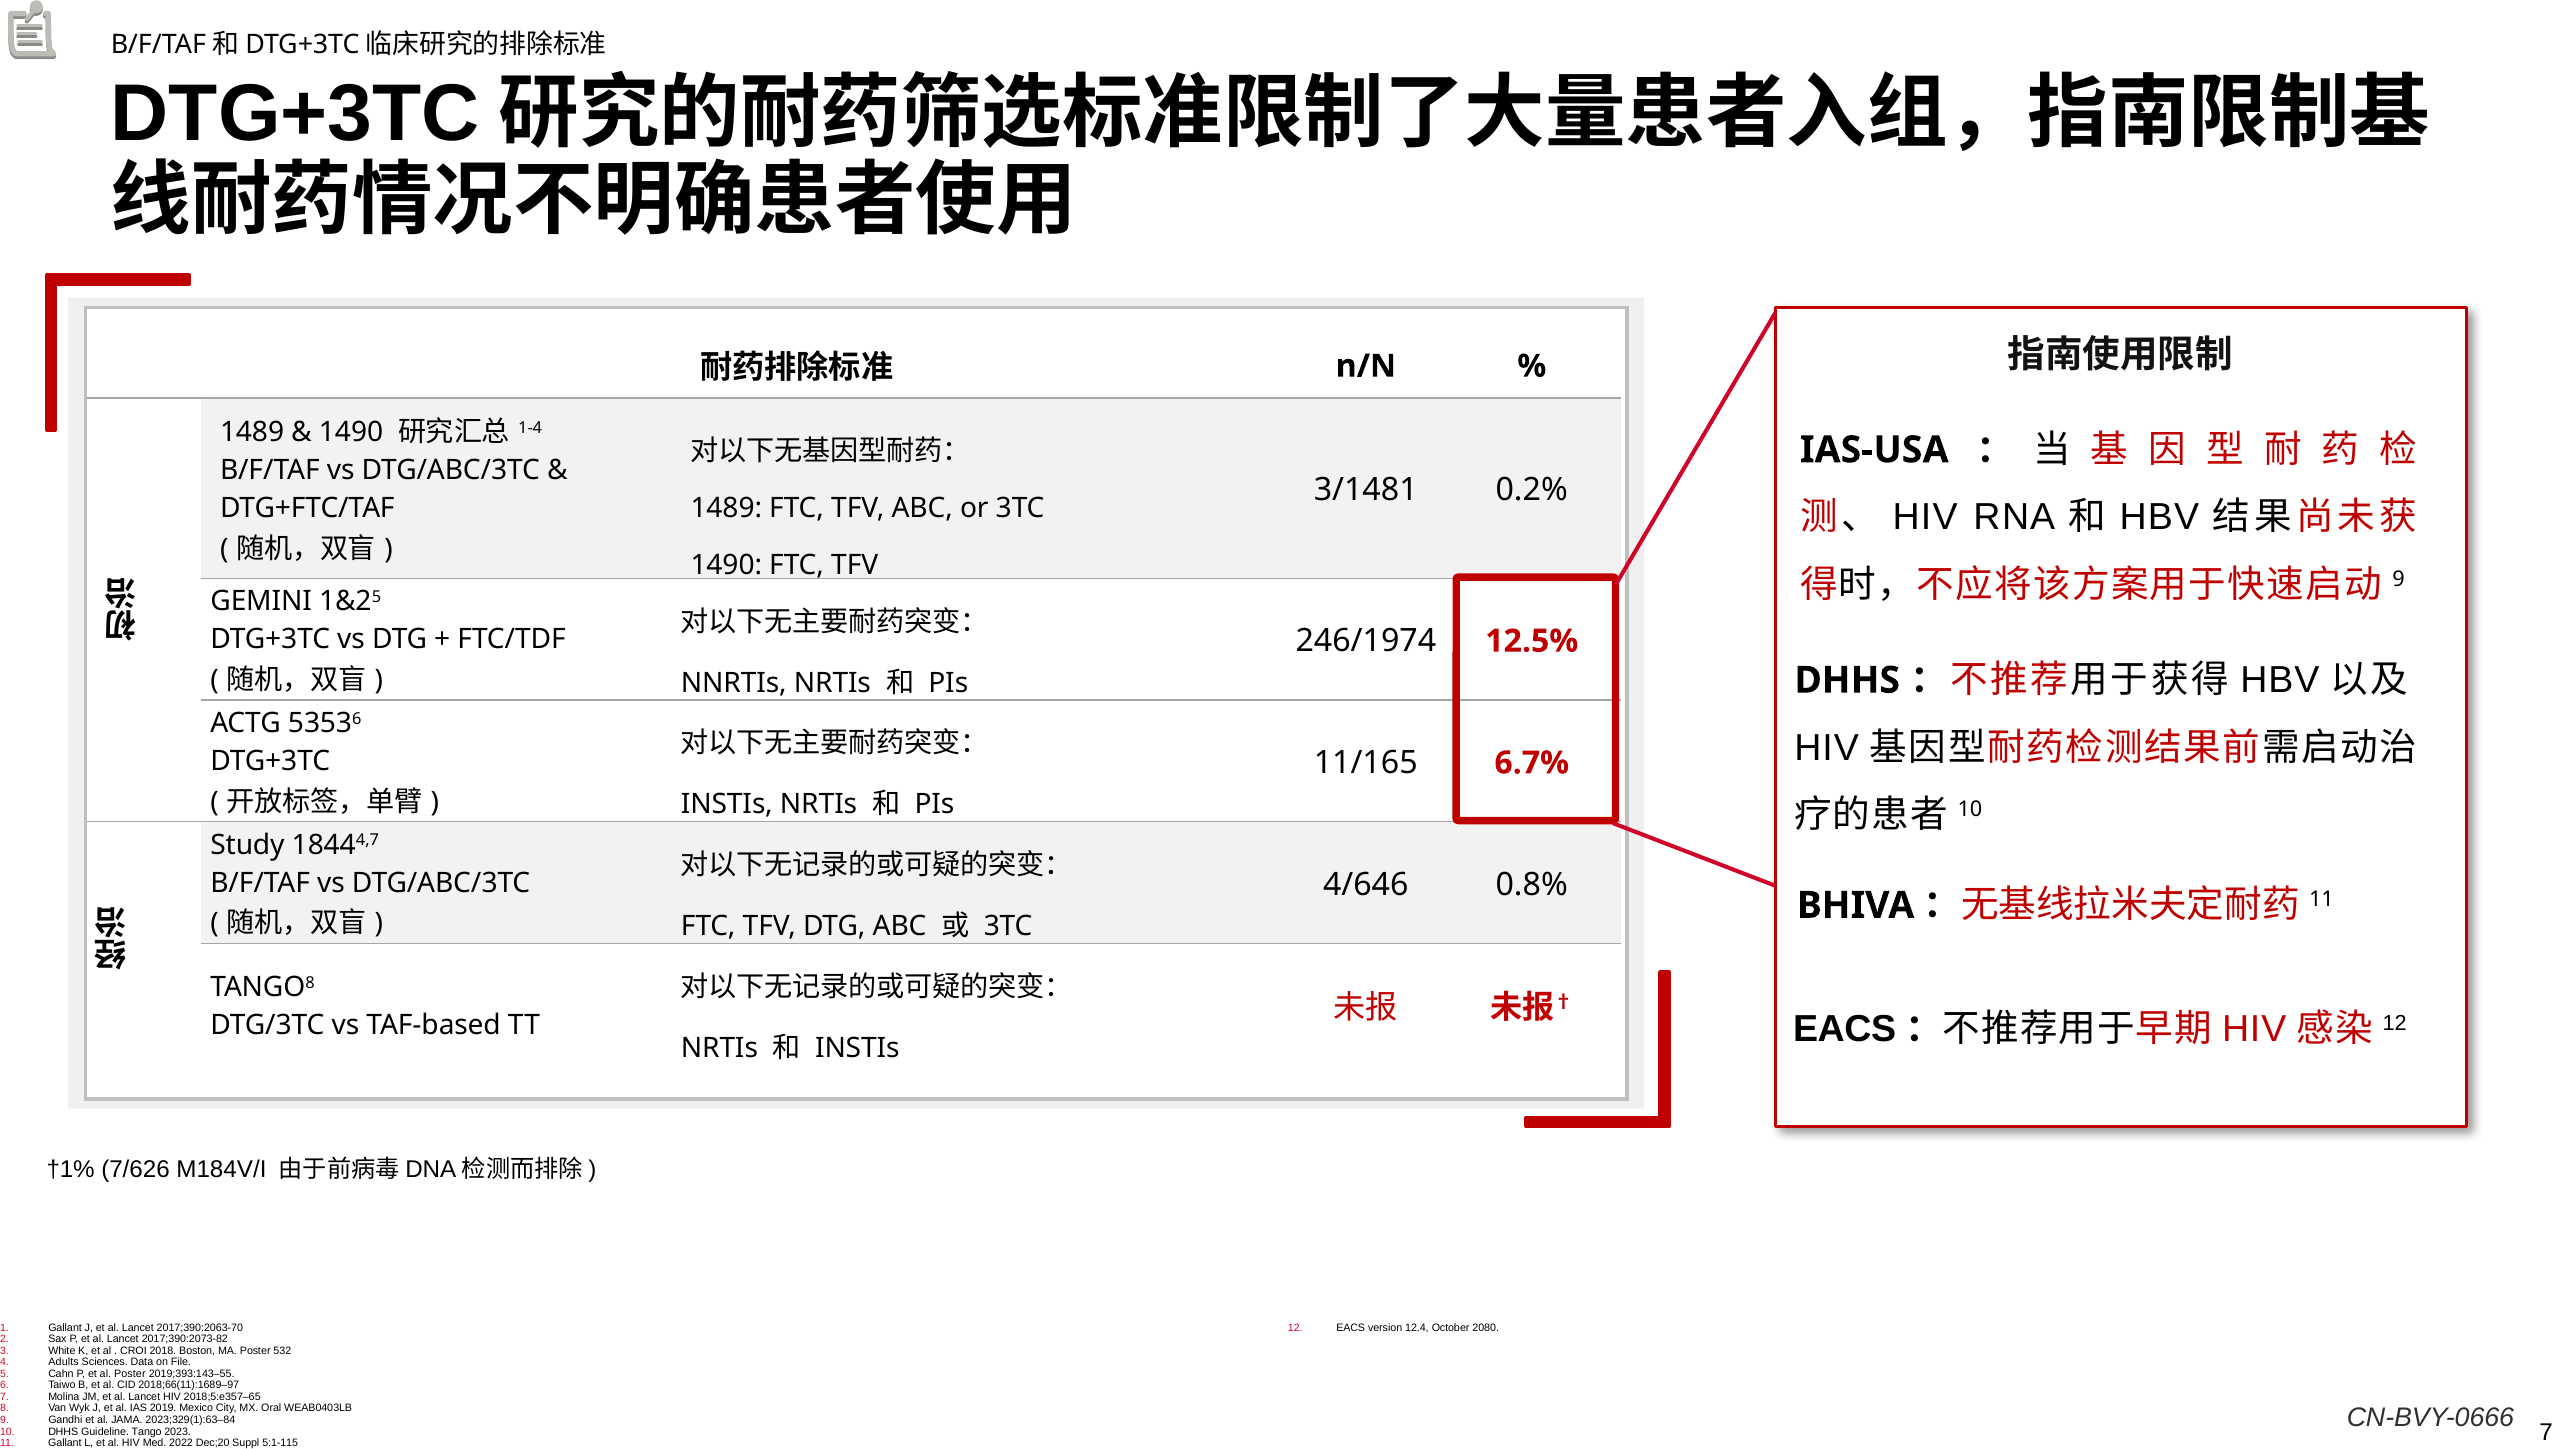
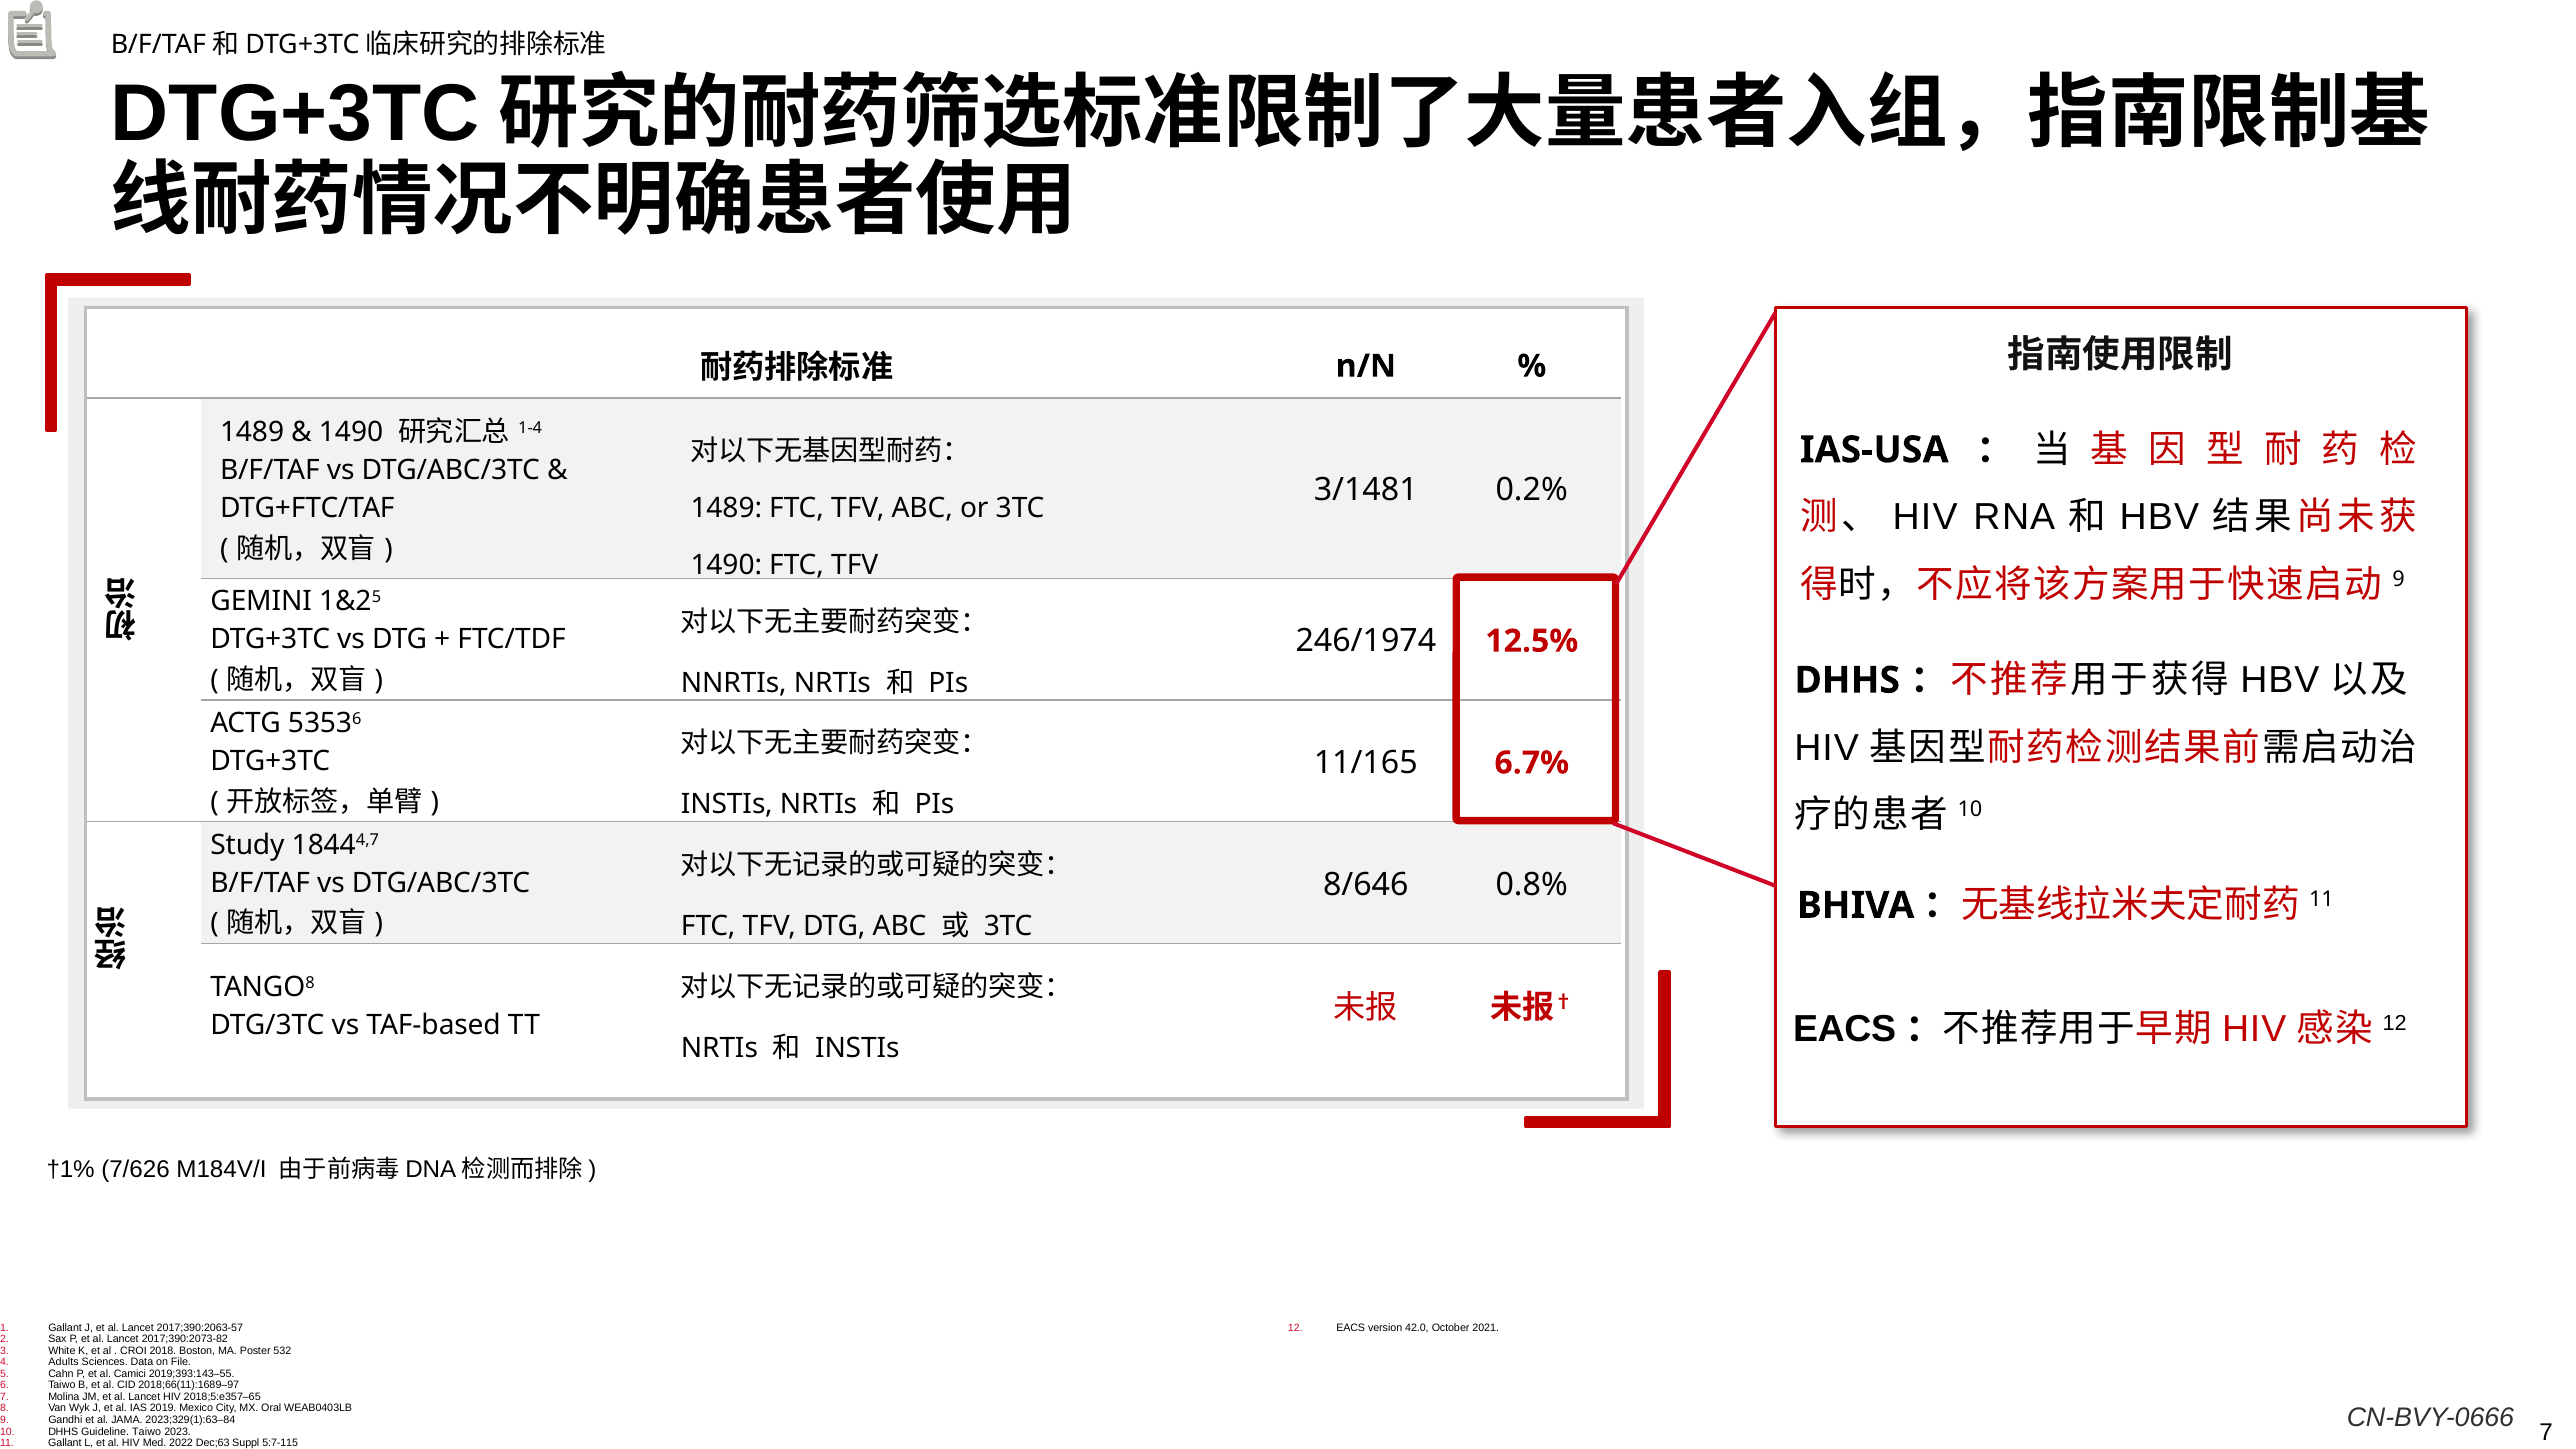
4/646: 4/646 -> 8/646
2017;390:2063-70: 2017;390:2063-70 -> 2017;390:2063-57
12.4: 12.4 -> 42.0
2080: 2080 -> 2021
al Poster: Poster -> Camici
Guideline Tango: Tango -> Taiwo
Dec;20: Dec;20 -> Dec;63
5:1-115: 5:1-115 -> 5:7-115
